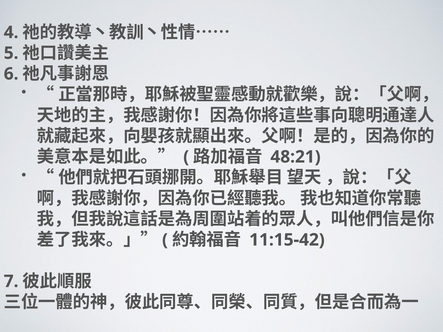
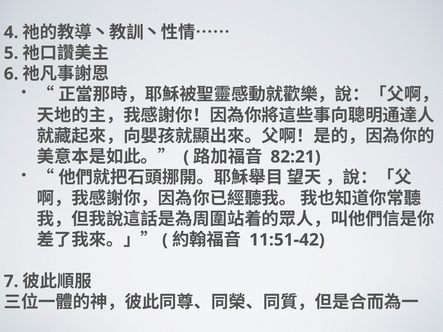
48:21: 48:21 -> 82:21
11:15-42: 11:15-42 -> 11:51-42
